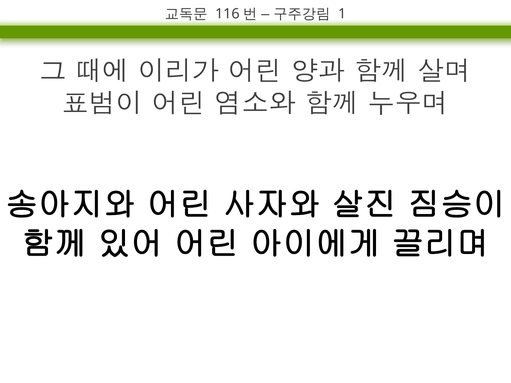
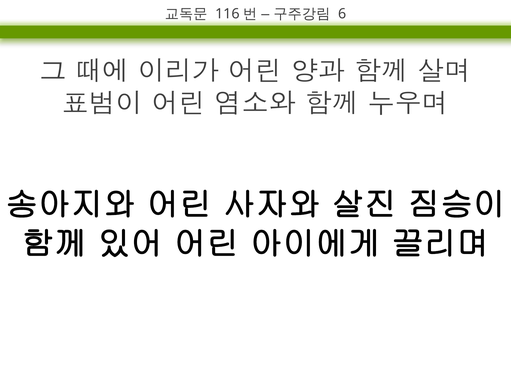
1: 1 -> 6
